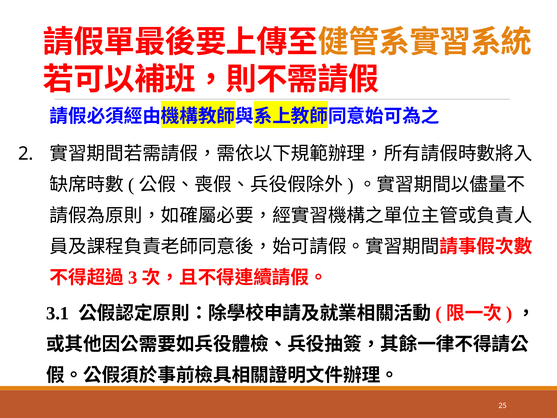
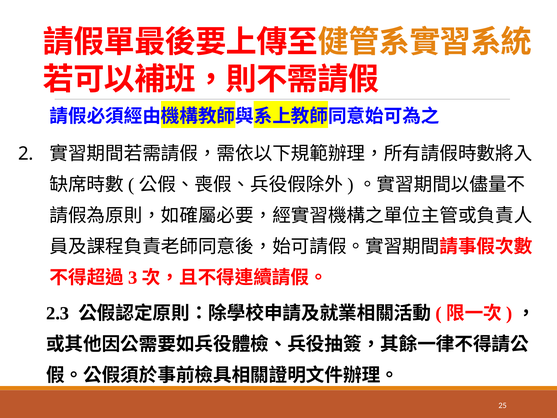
3.1: 3.1 -> 2.3
